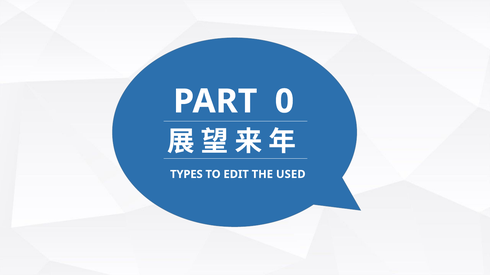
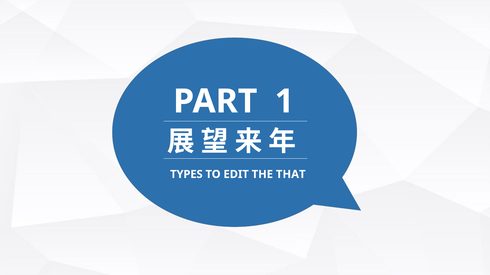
0: 0 -> 1
USED: USED -> THAT
